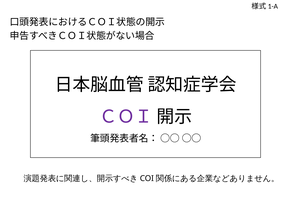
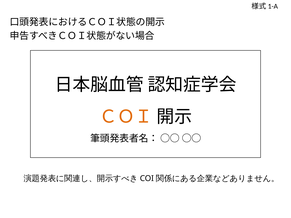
ＣＯＩ colour: purple -> orange
